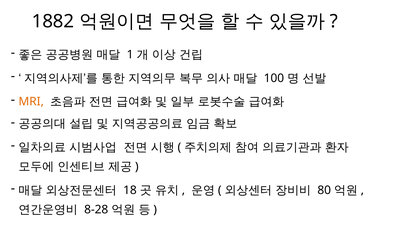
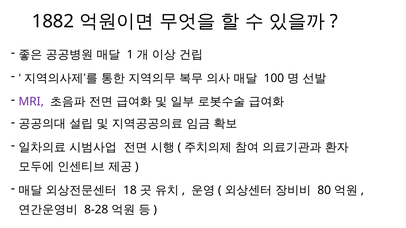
MRI colour: orange -> purple
